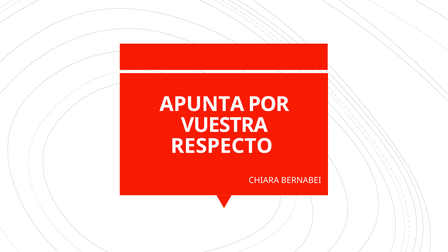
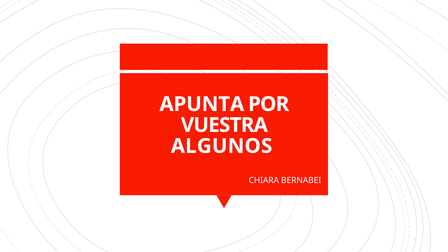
RESPECTO: RESPECTO -> ALGUNOS
